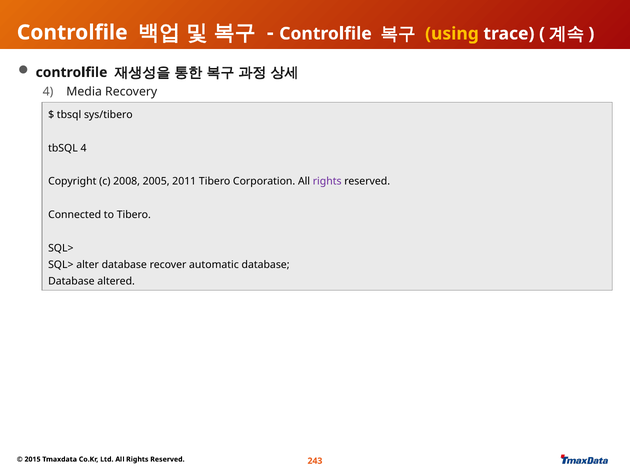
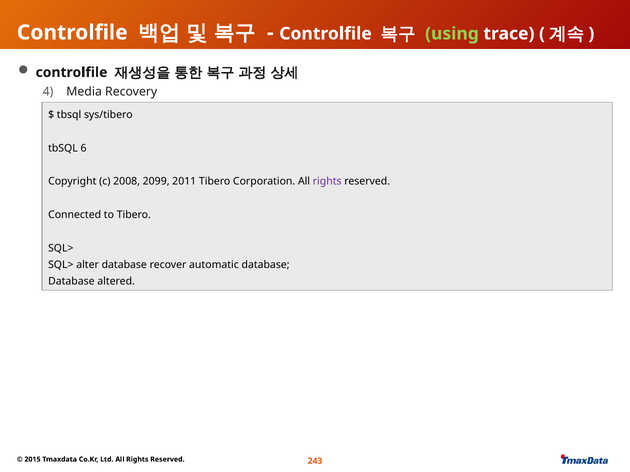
using colour: yellow -> light green
tbSQL 4: 4 -> 6
2005: 2005 -> 2099
